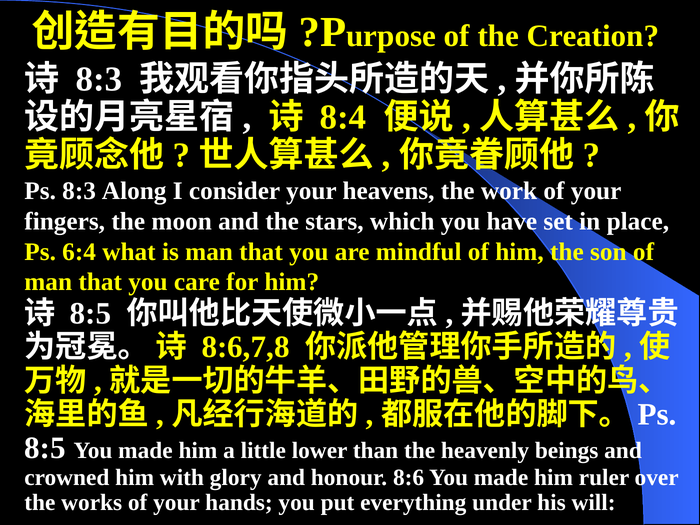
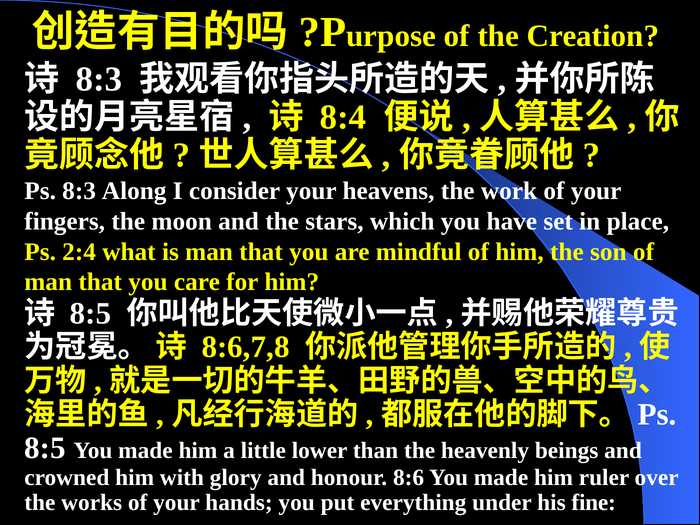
6:4: 6:4 -> 2:4
will: will -> fine
